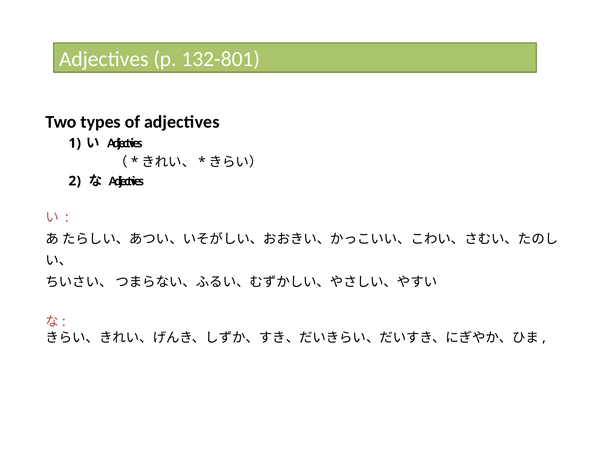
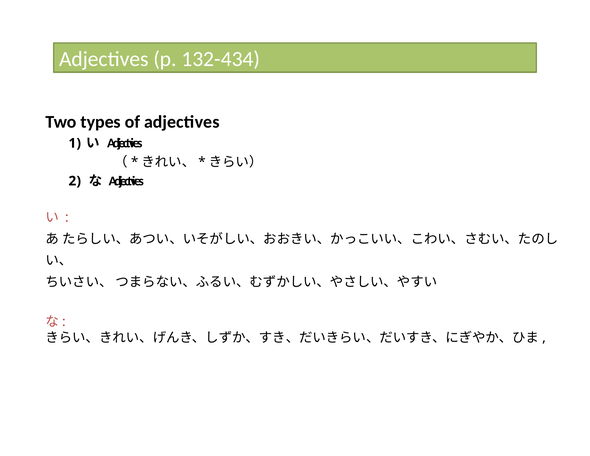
132-801: 132-801 -> 132-434
